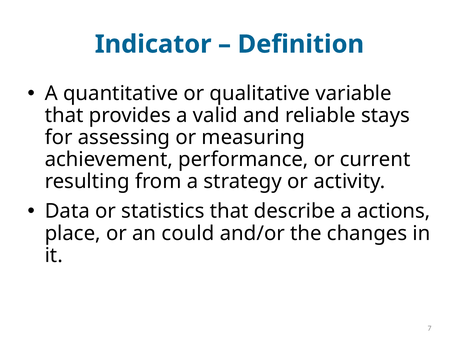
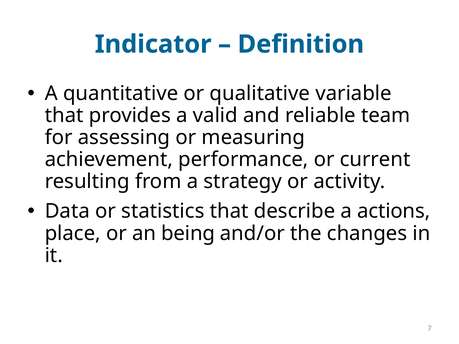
stays: stays -> team
could: could -> being
